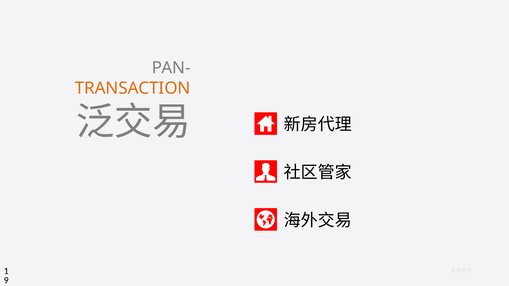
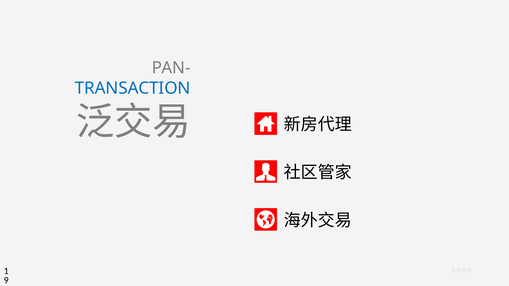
TRANSACTION colour: orange -> blue
